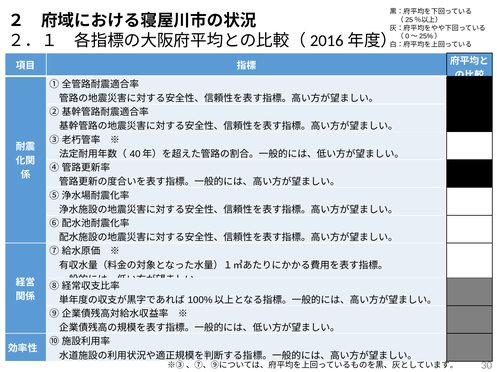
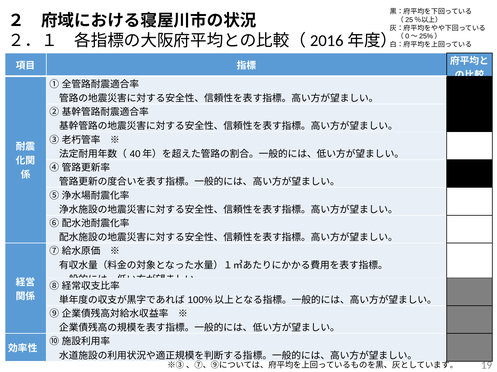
30: 30 -> 19
